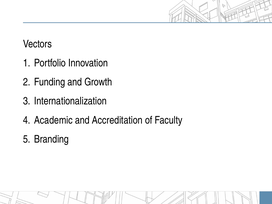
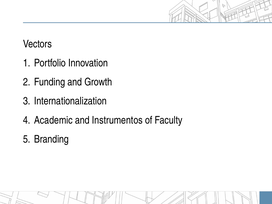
Accreditation: Accreditation -> Instrumentos
